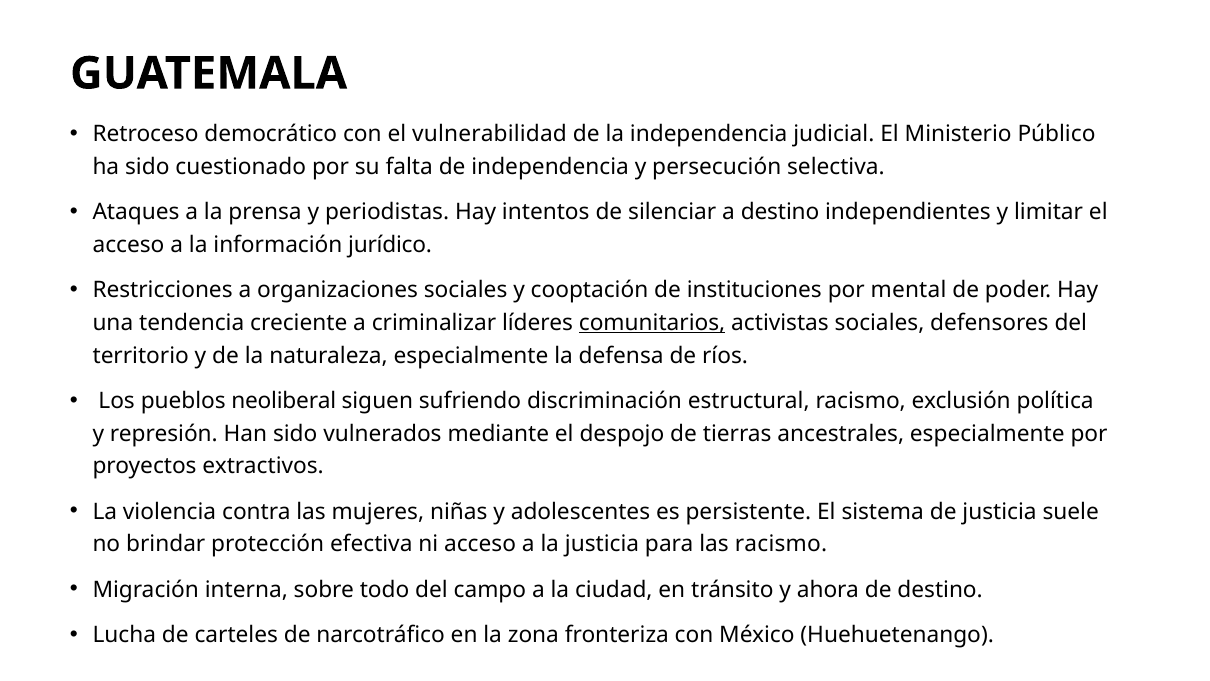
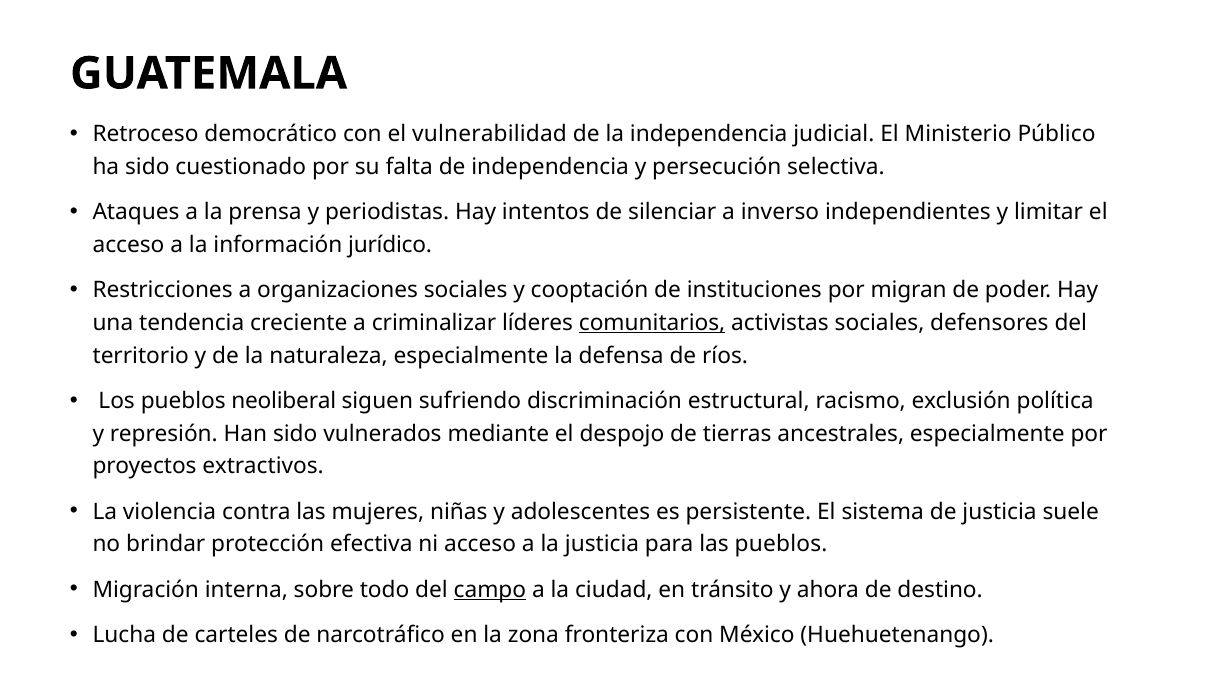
a destino: destino -> inverso
mental: mental -> migran
las racismo: racismo -> pueblos
campo underline: none -> present
